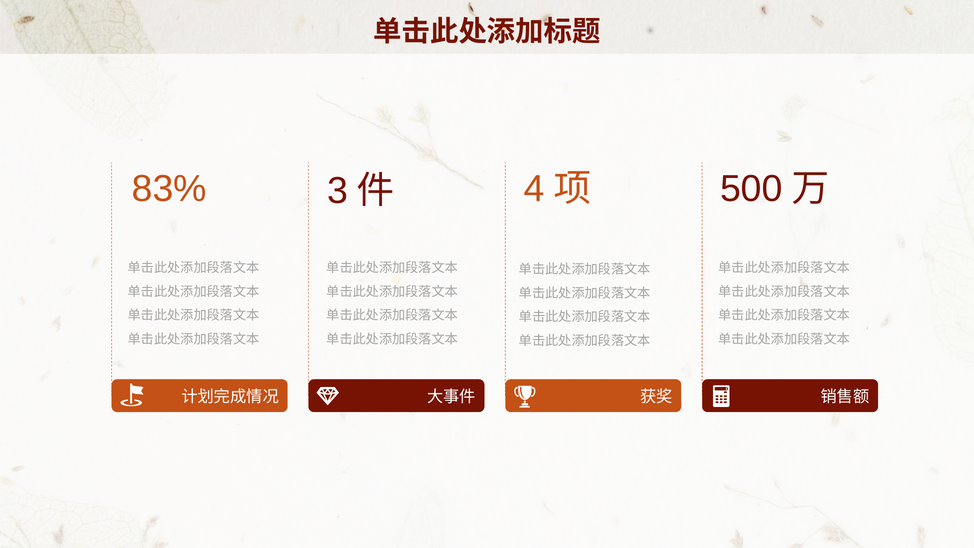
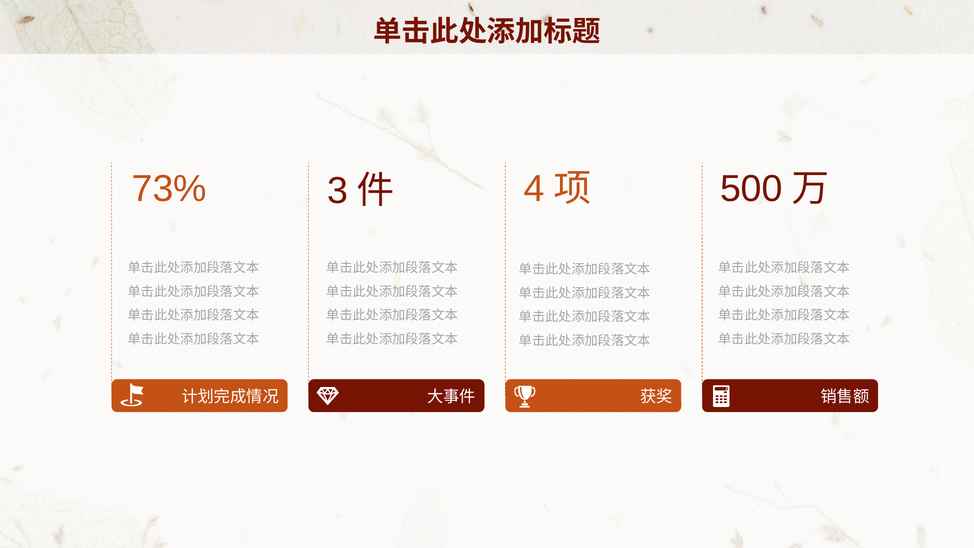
83%: 83% -> 73%
